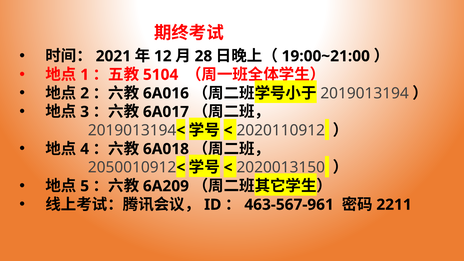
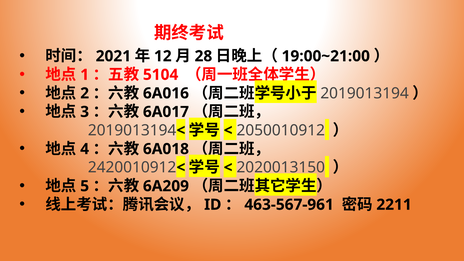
2020110912: 2020110912 -> 2050010912
2050010912: 2050010912 -> 2420010912
